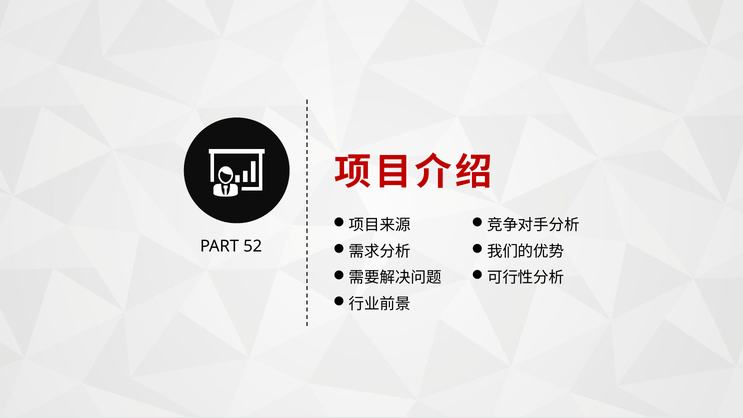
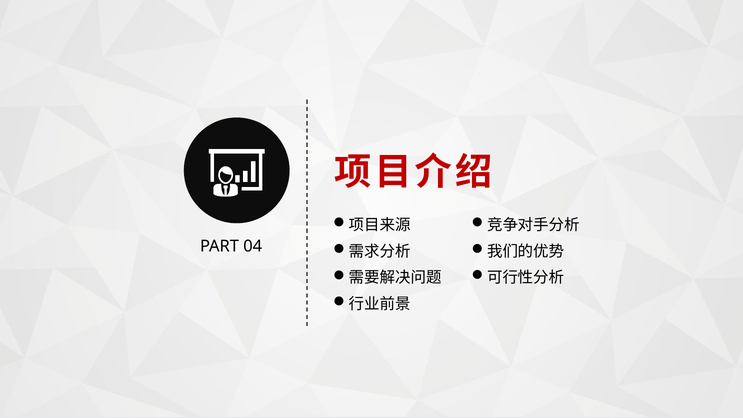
52: 52 -> 04
